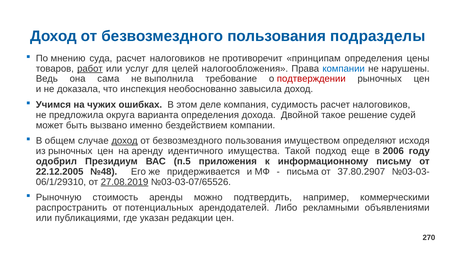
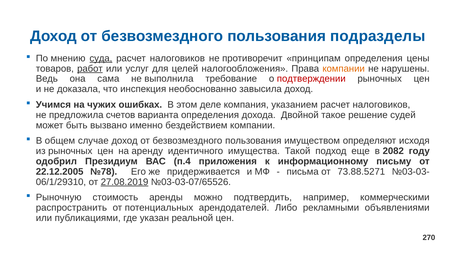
суда underline: none -> present
компании at (344, 69) colour: blue -> orange
судимость: судимость -> указанием
округа: округа -> счетов
доход at (125, 141) underline: present -> none
2006: 2006 -> 2082
п.5: п.5 -> п.4
№48: №48 -> №78
37.80.2907: 37.80.2907 -> 73.88.5271
редакции: редакции -> реальной
